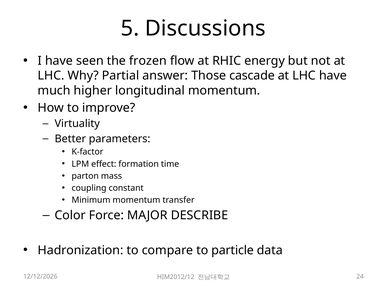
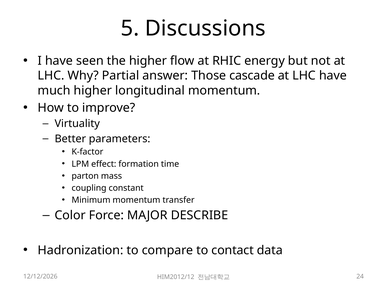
the frozen: frozen -> higher
particle: particle -> contact
